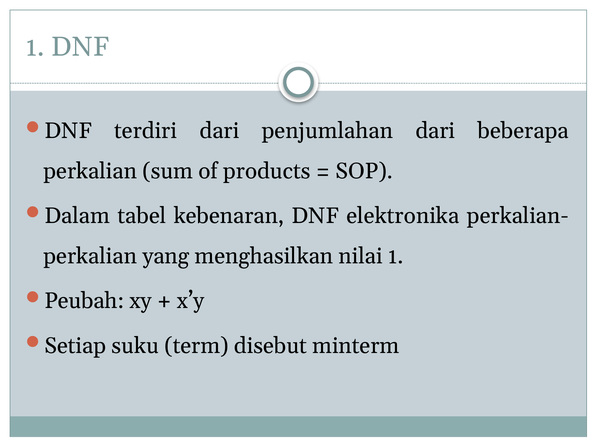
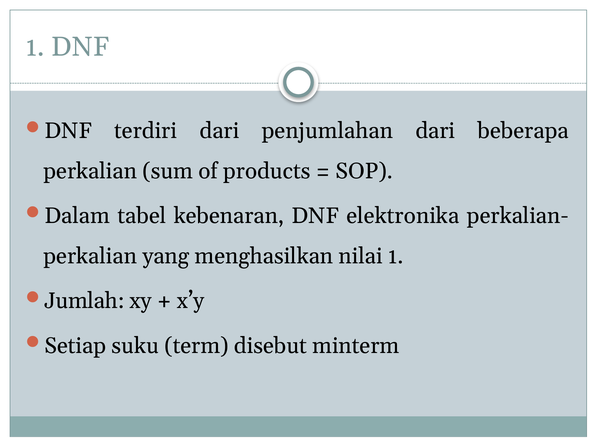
Peubah: Peubah -> Jumlah
